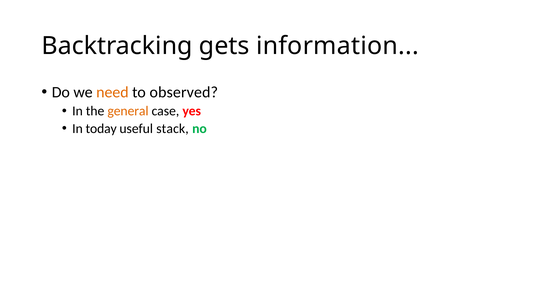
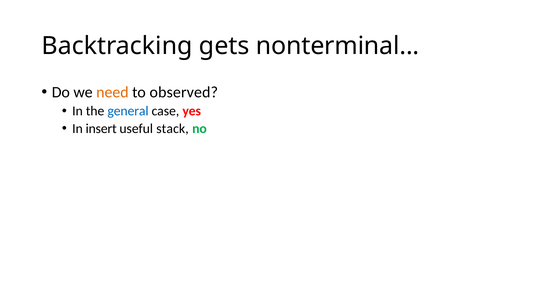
information: information -> nonterminal
general colour: orange -> blue
today: today -> insert
